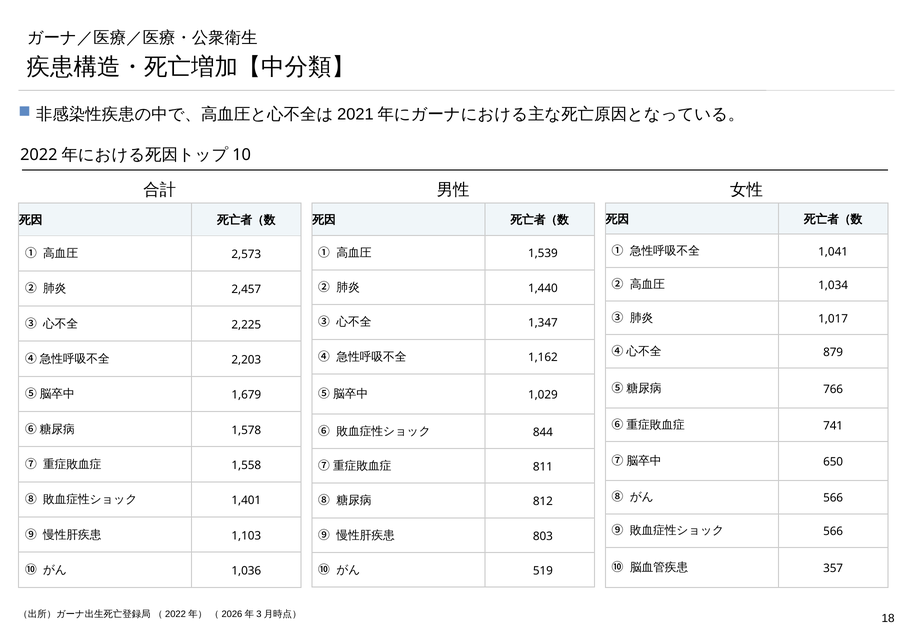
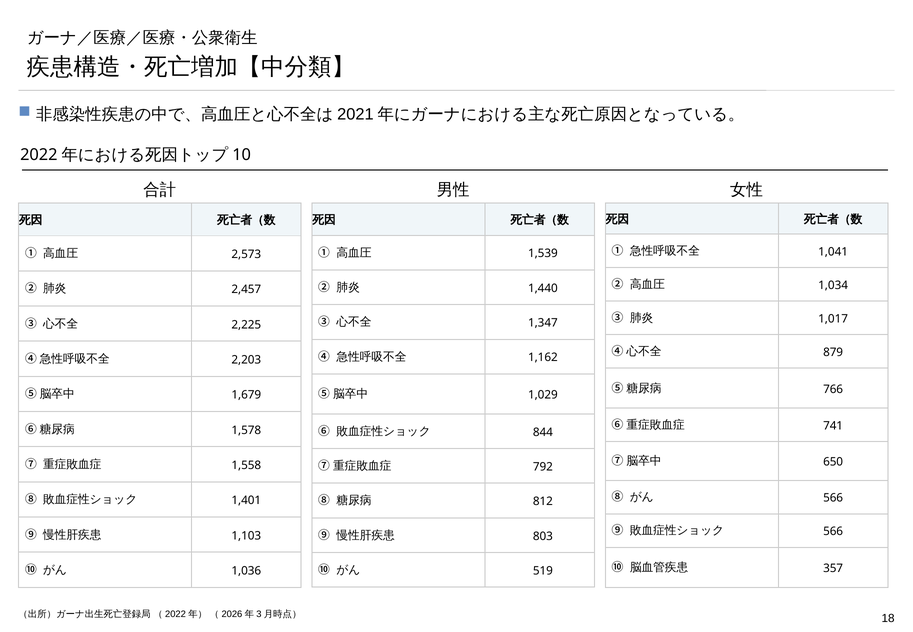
811: 811 -> 792
